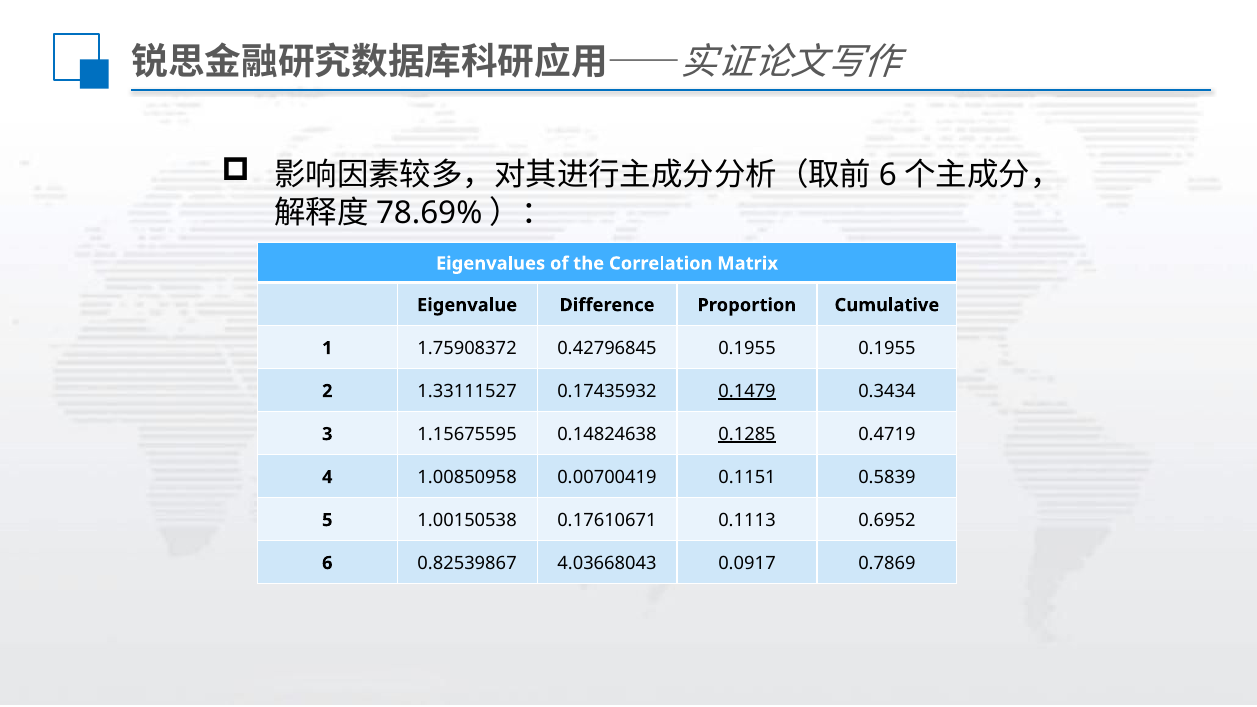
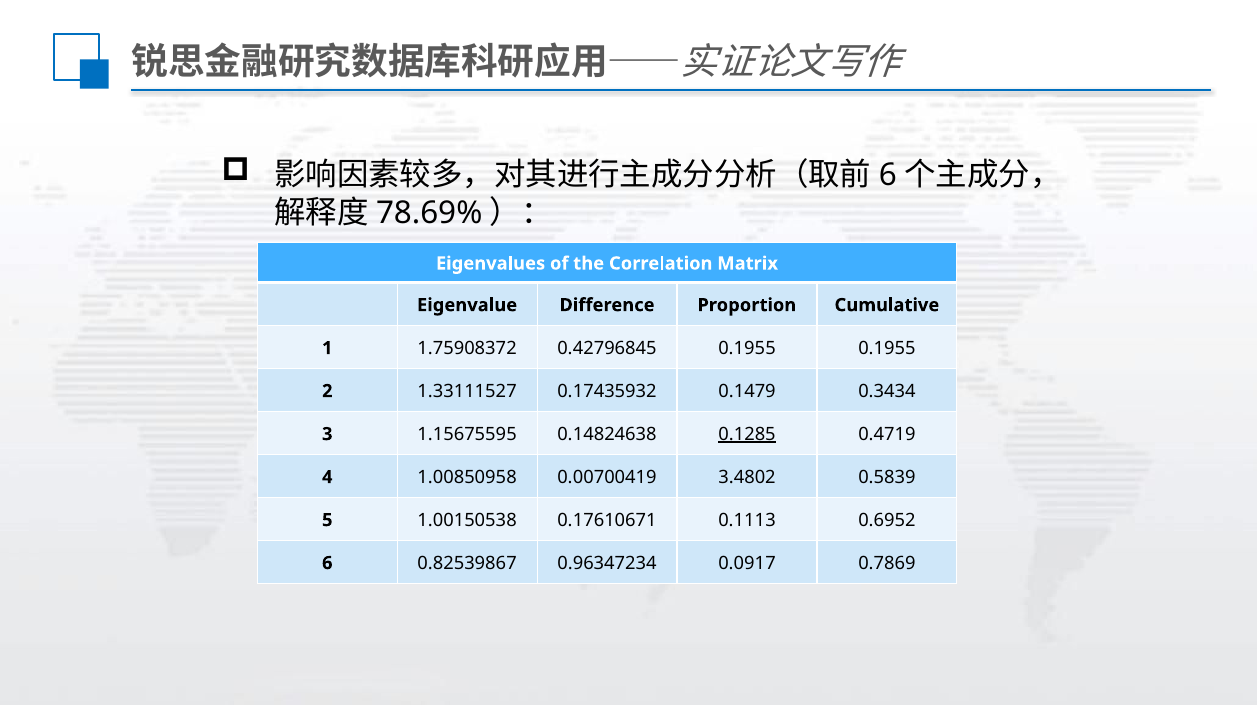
0.1479 underline: present -> none
0.1151: 0.1151 -> 3.4802
4.03668043: 4.03668043 -> 0.96347234
